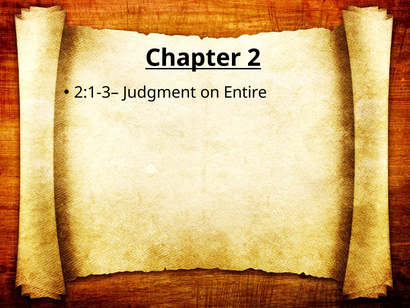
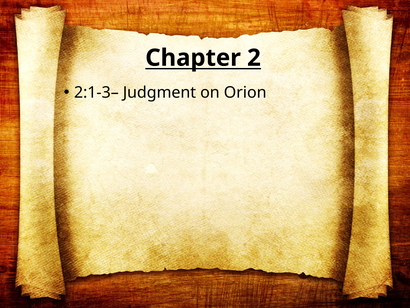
Entire: Entire -> Orion
